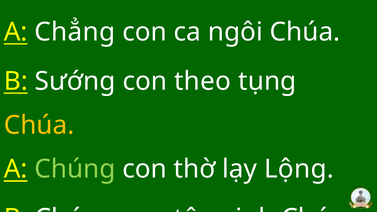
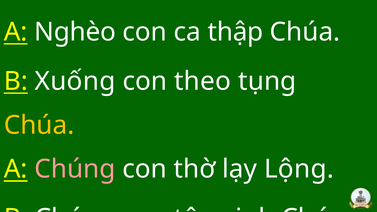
Chẳng: Chẳng -> Nghèo
ngôi: ngôi -> thập
Sướng: Sướng -> Xuống
Chúng at (75, 169) colour: light green -> pink
